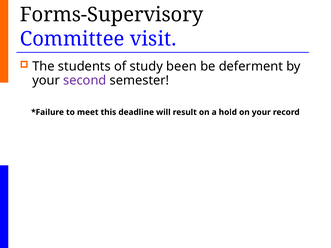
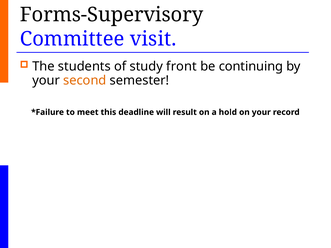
been: been -> front
deferment: deferment -> continuing
second colour: purple -> orange
